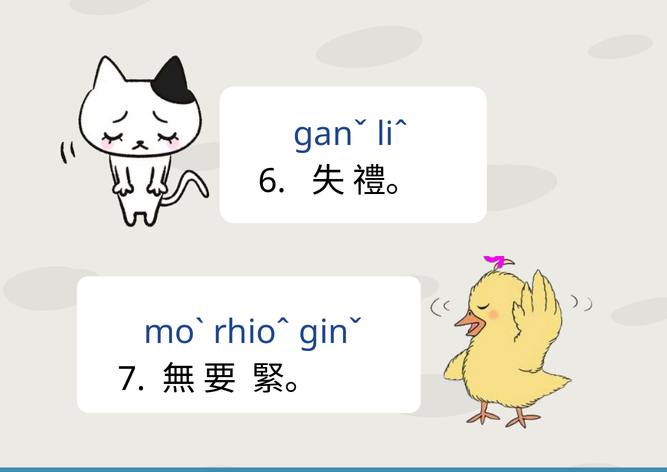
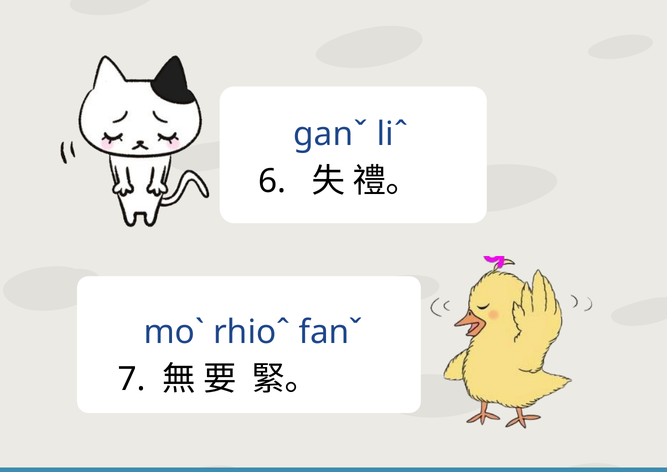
ginˇ: ginˇ -> fanˇ
